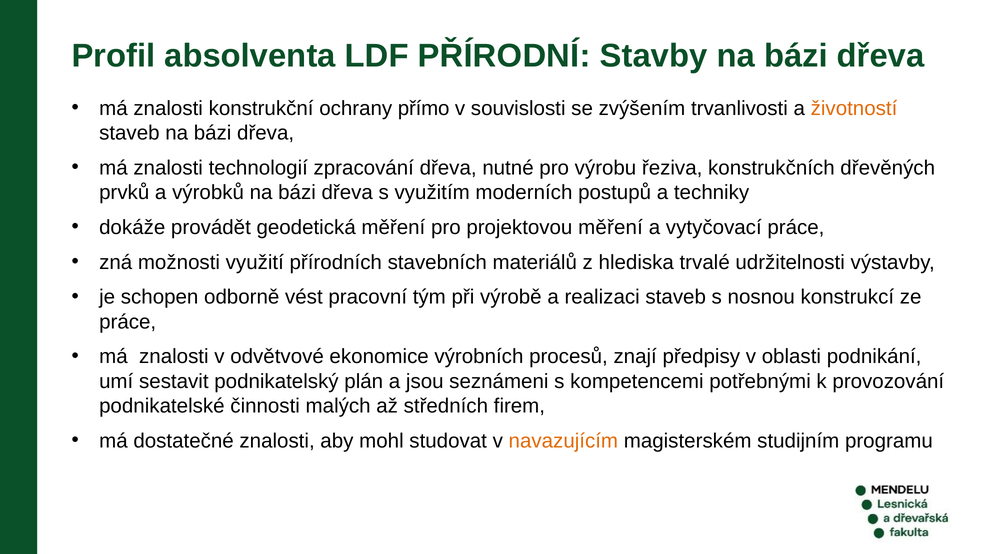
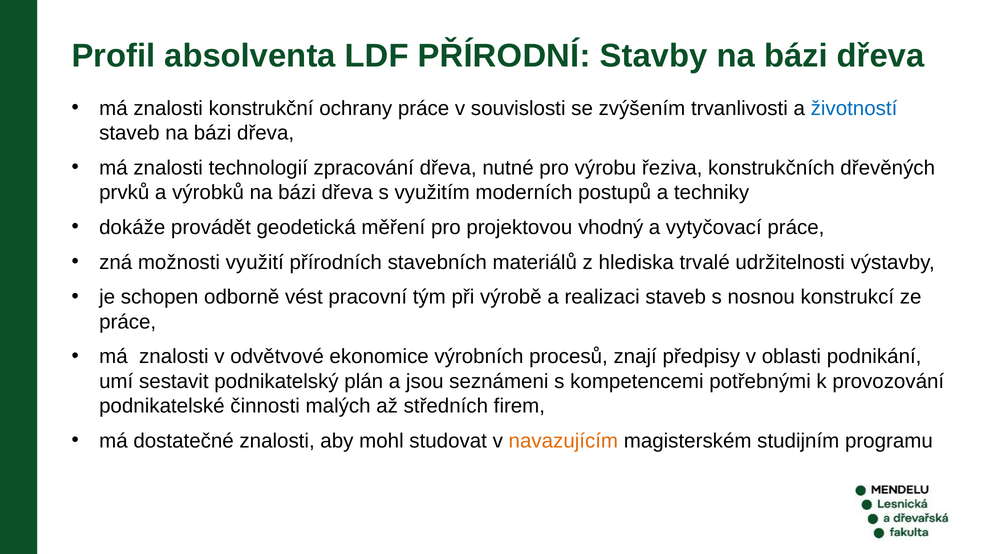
ochrany přímo: přímo -> práce
životností colour: orange -> blue
projektovou měření: měření -> vhodný
